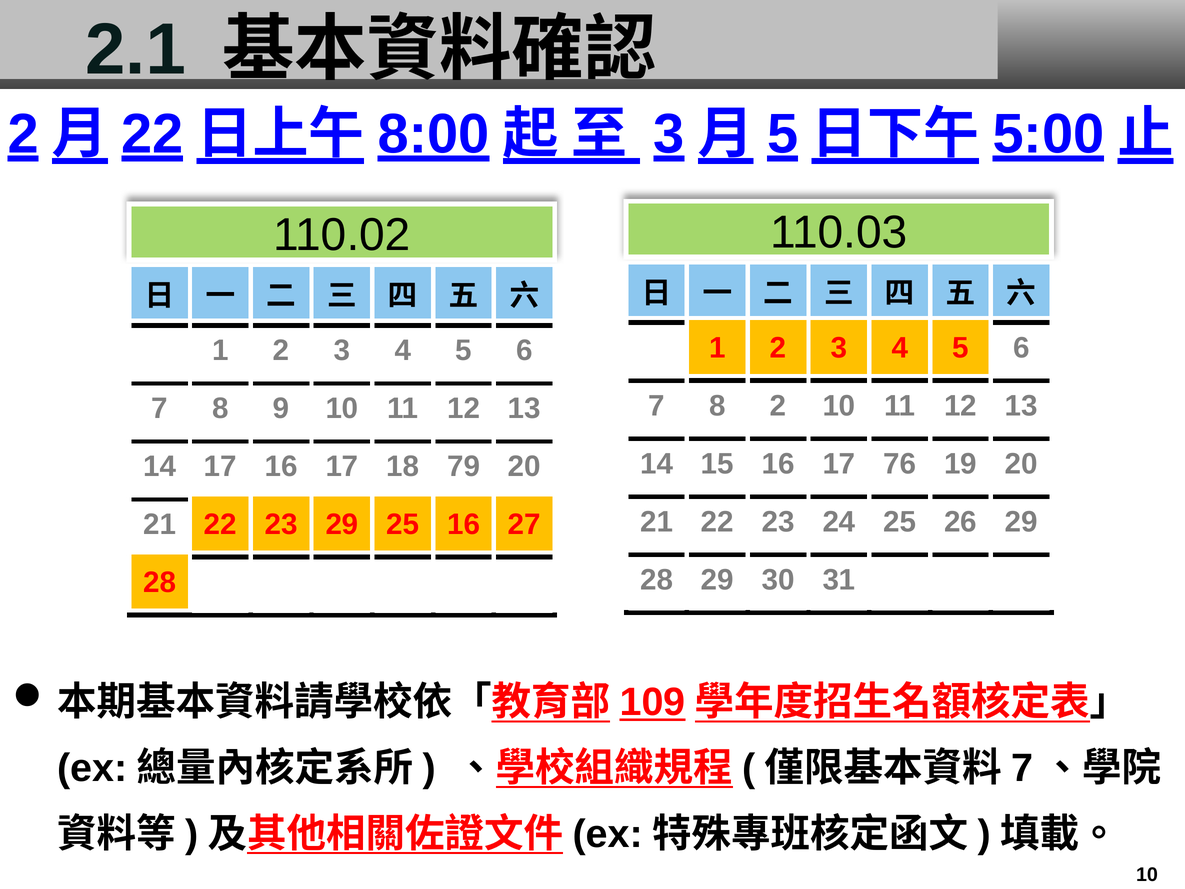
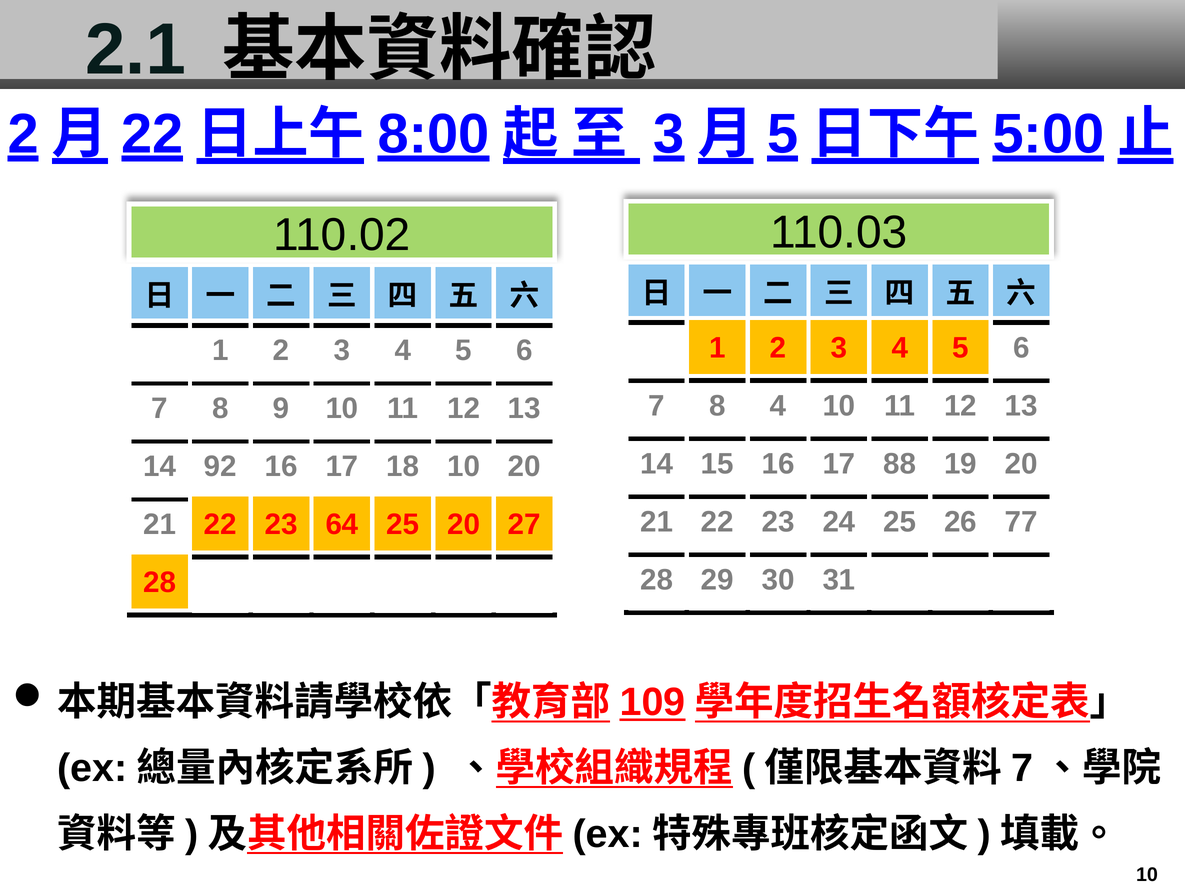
8 2: 2 -> 4
76: 76 -> 88
14 17: 17 -> 92
18 79: 79 -> 10
26 29: 29 -> 77
23 29: 29 -> 64
25 16: 16 -> 20
